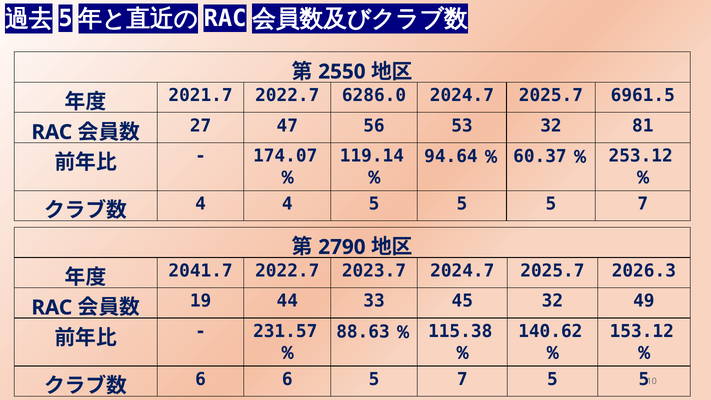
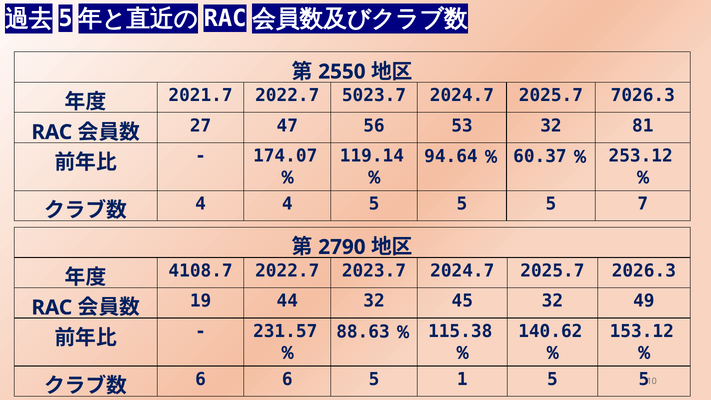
6286.0: 6286.0 -> 5023.7
6961.5: 6961.5 -> 7026.3
2041.7: 2041.7 -> 4108.7
44 33: 33 -> 32
6 5 7: 7 -> 1
